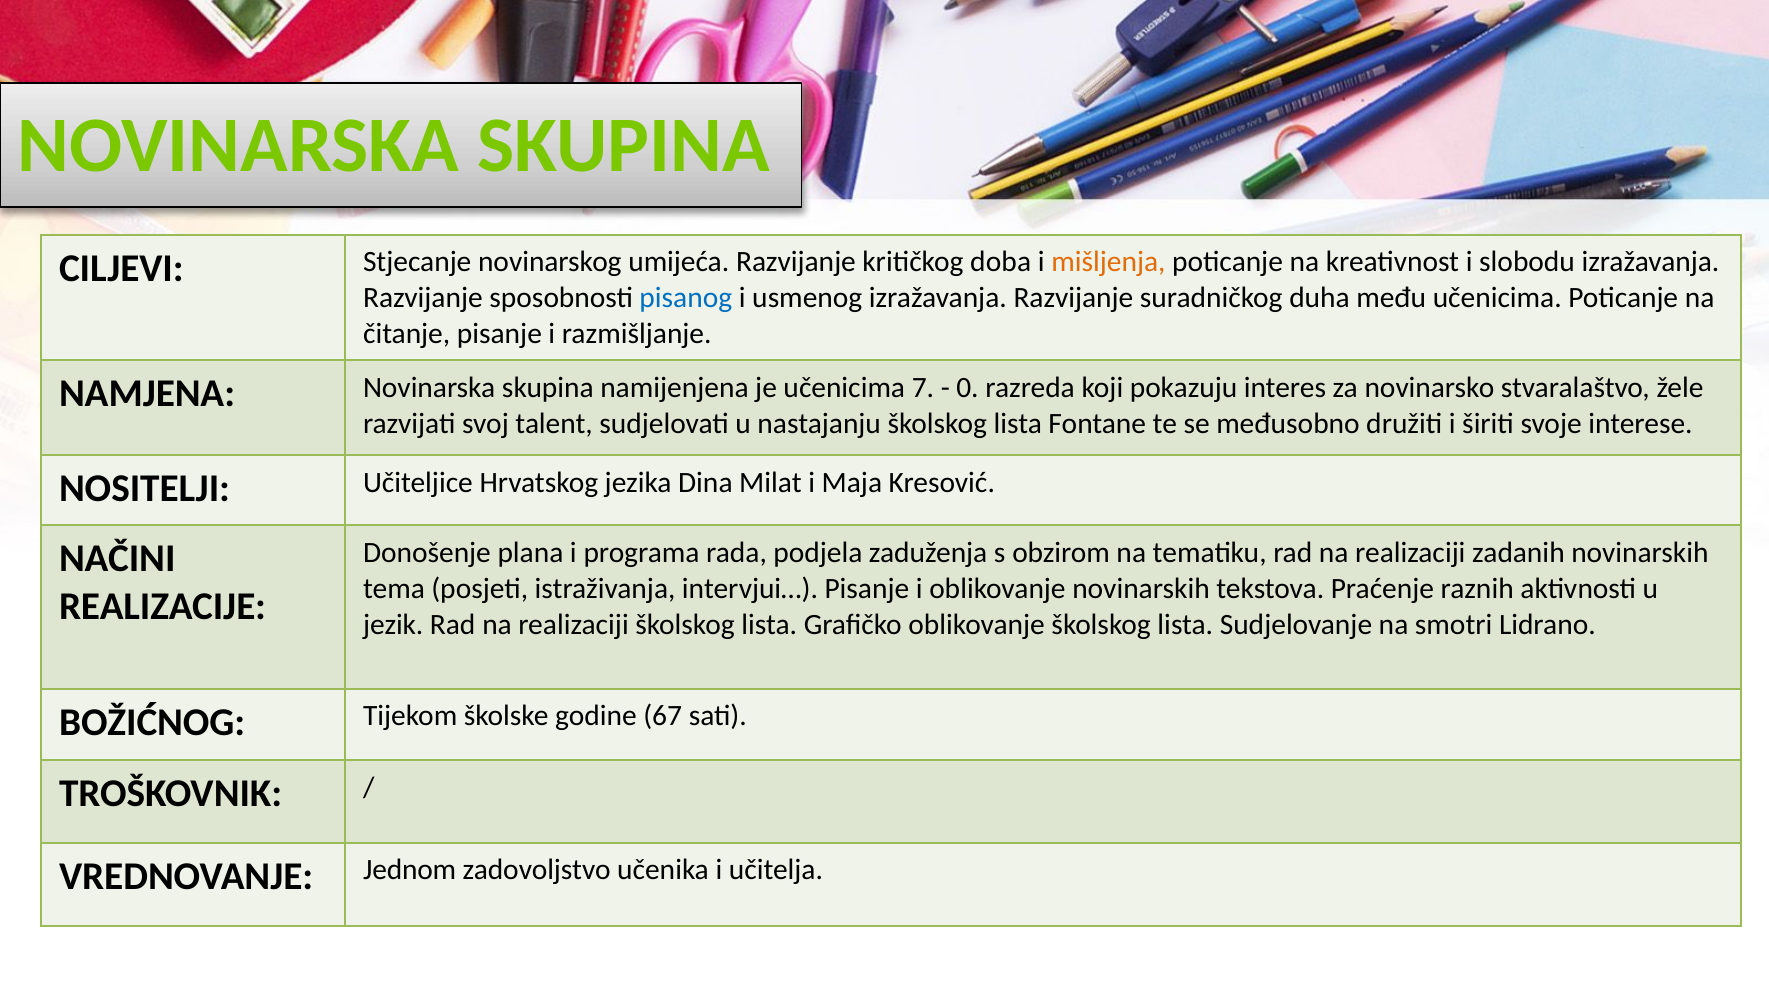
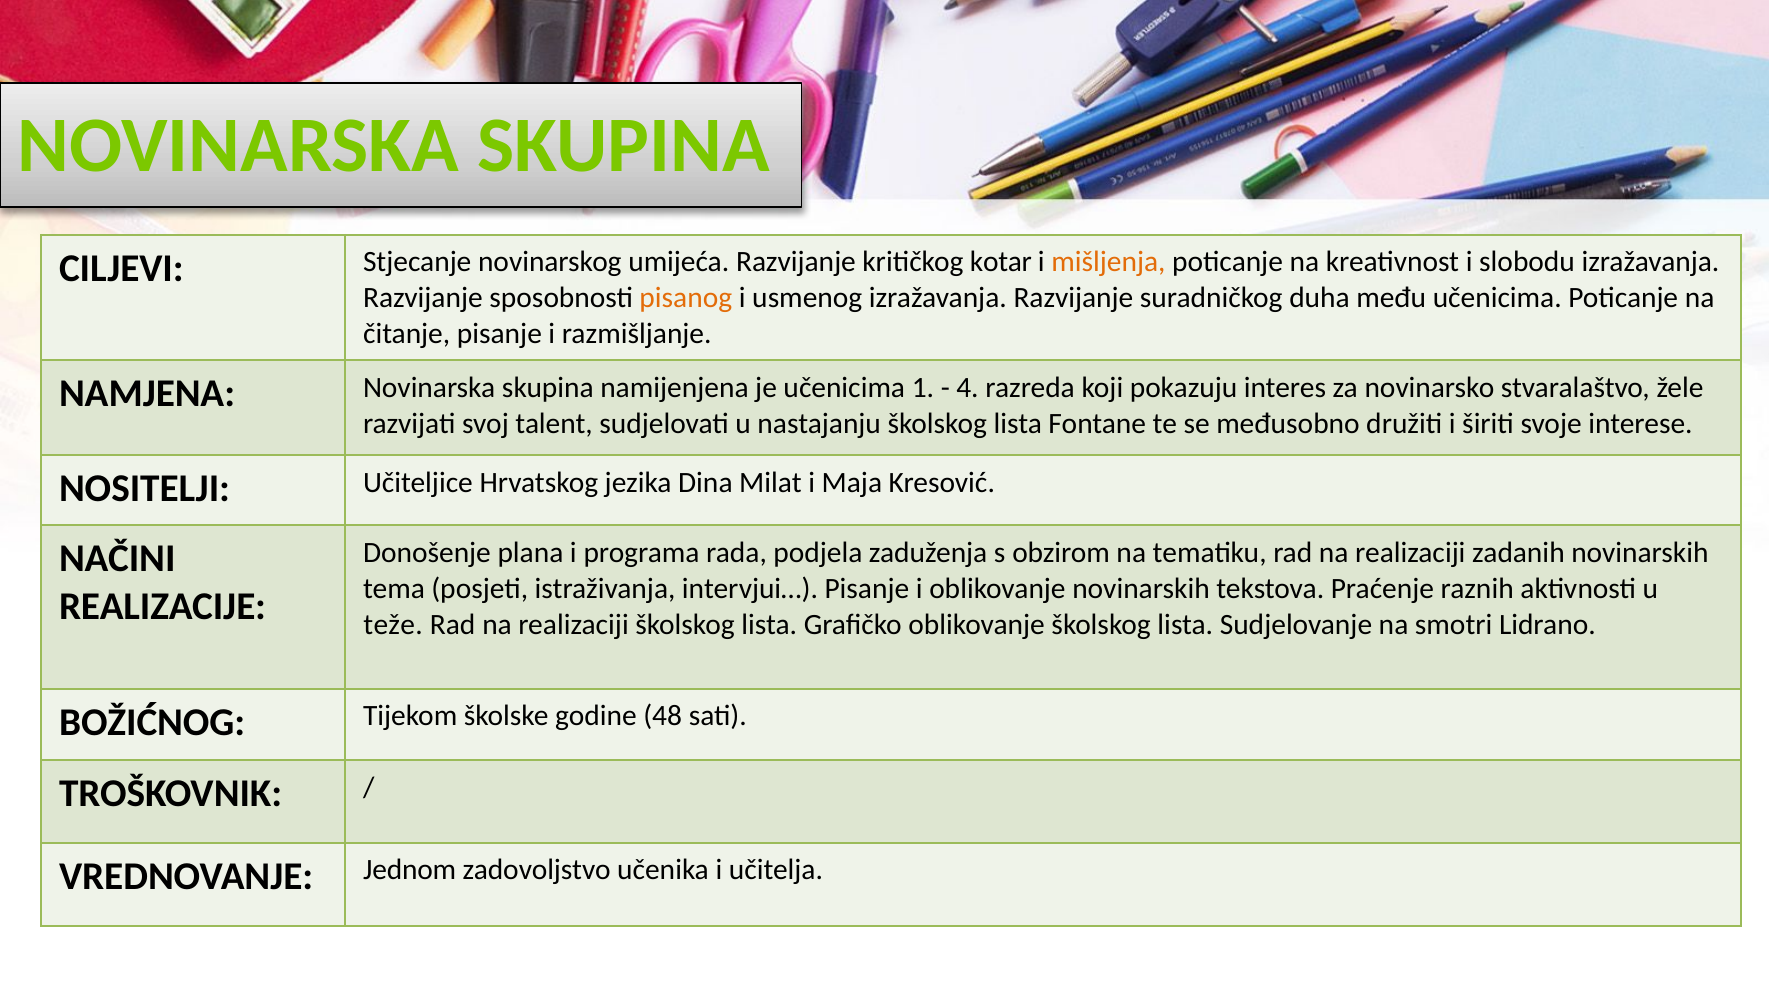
doba: doba -> kotar
pisanog colour: blue -> orange
7: 7 -> 1
0: 0 -> 4
jezik: jezik -> teže
67: 67 -> 48
